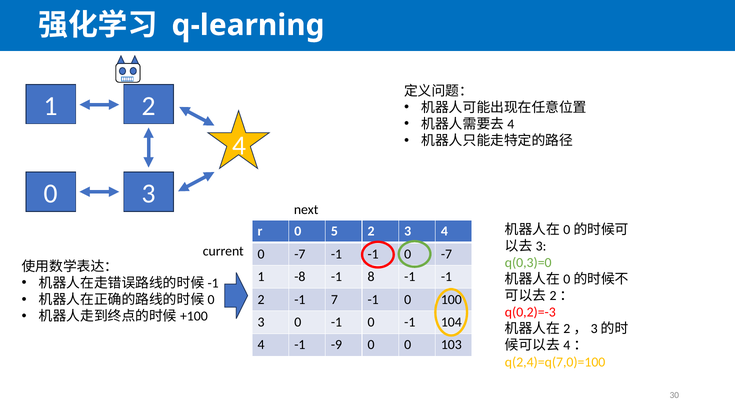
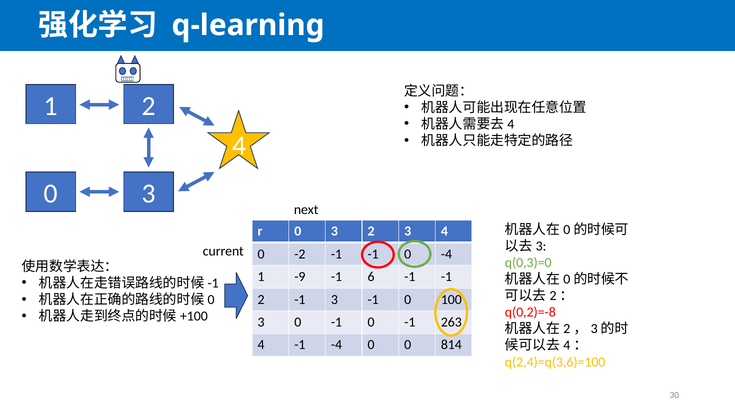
0 5: 5 -> 3
-7 at (300, 254): -7 -> -2
-1 0 -7: -7 -> -4
-8: -8 -> -9
8: 8 -> 6
-1 7: 7 -> 3
q(0,2)=-3: q(0,2)=-3 -> q(0,2)=-8
104: 104 -> 263
-1 -9: -9 -> -4
103: 103 -> 814
q(2,4)=q(7,0)=100: q(2,4)=q(7,0)=100 -> q(2,4)=q(3,6)=100
